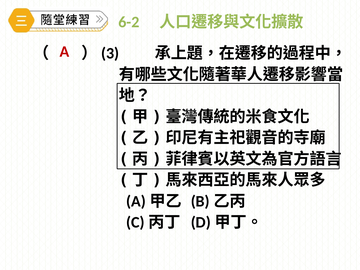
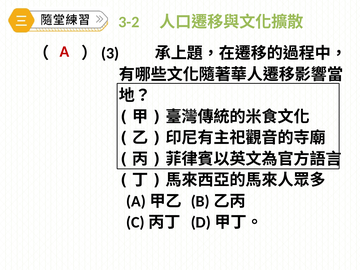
6-2: 6-2 -> 3-2
